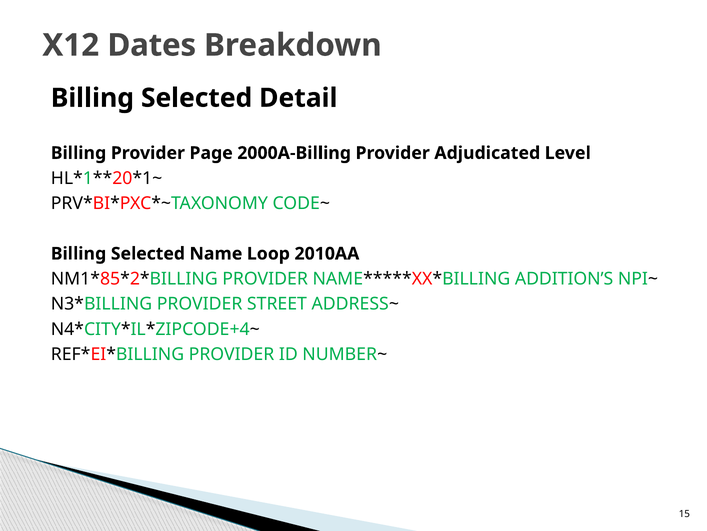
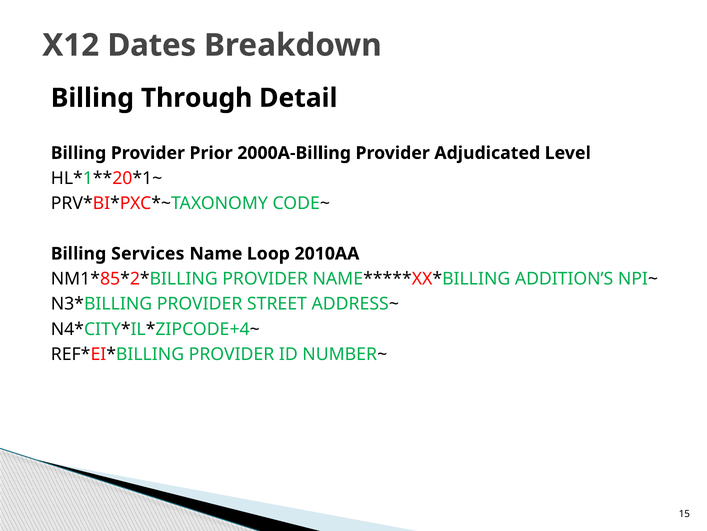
Selected at (197, 98): Selected -> Through
Page: Page -> Prior
Selected at (148, 253): Selected -> Services
